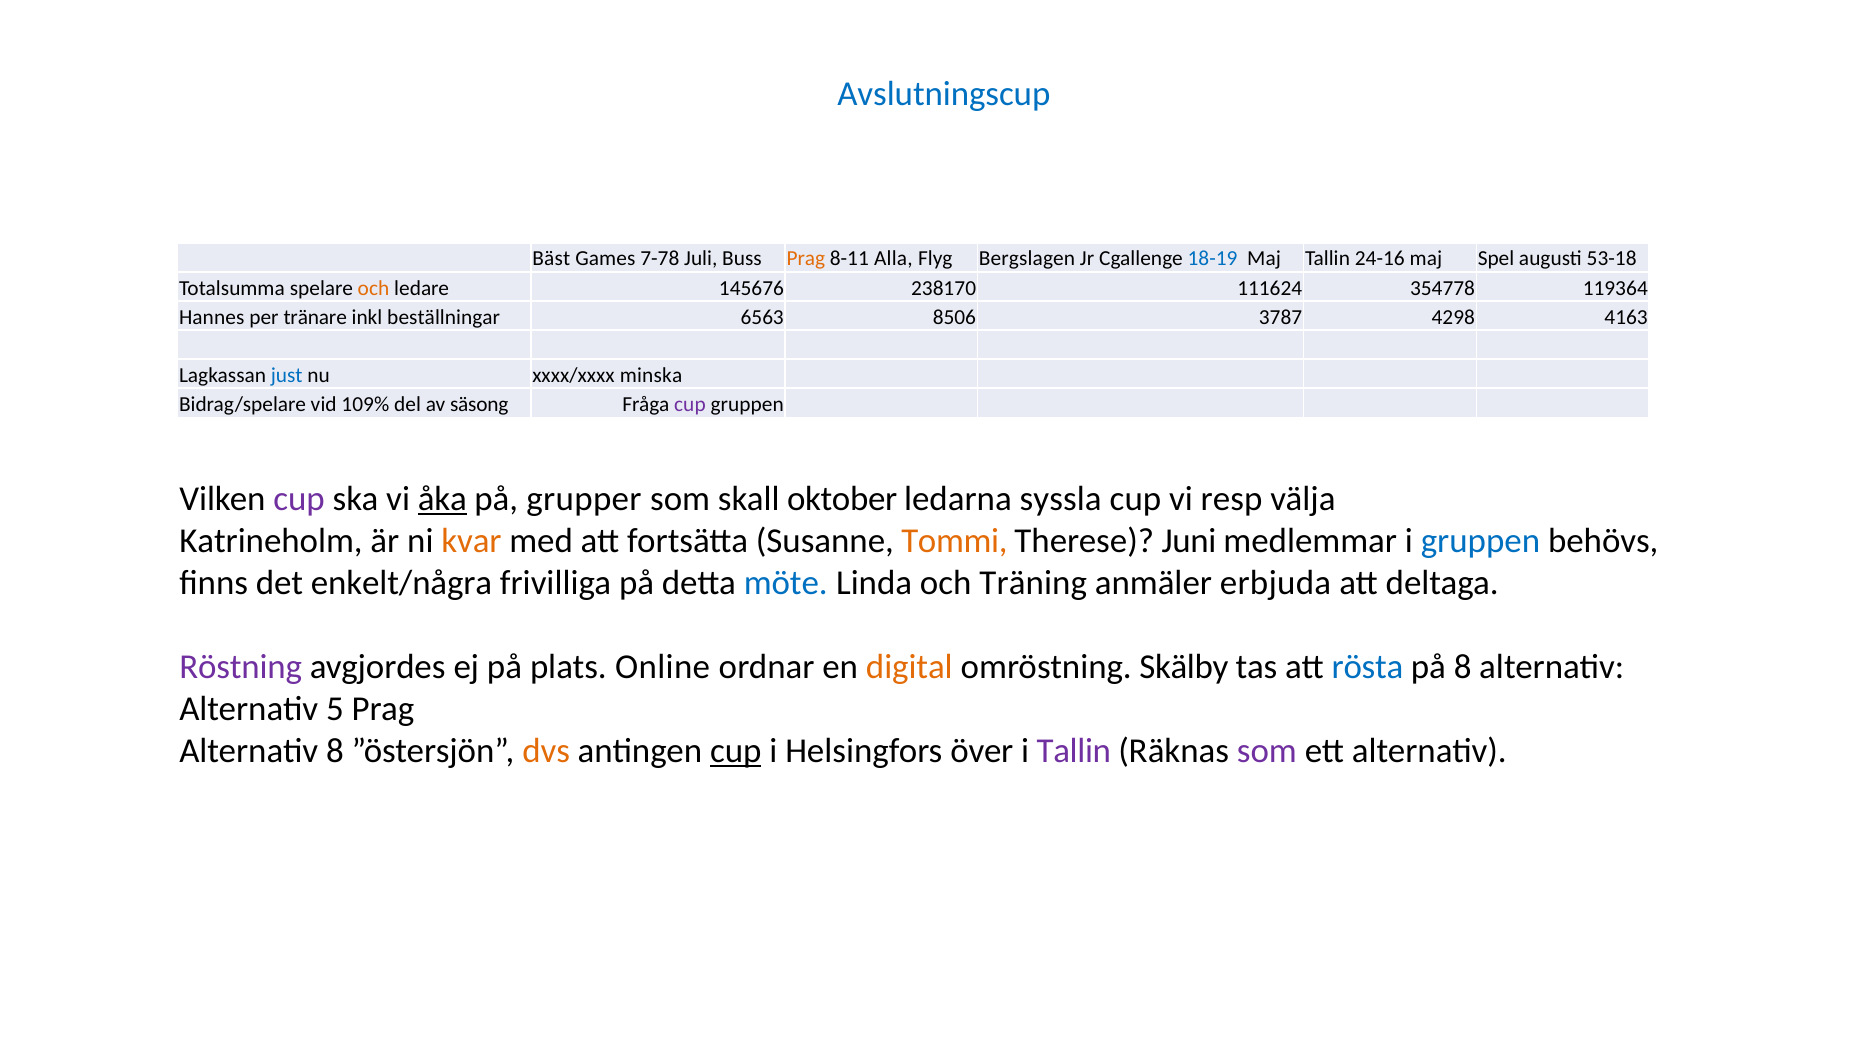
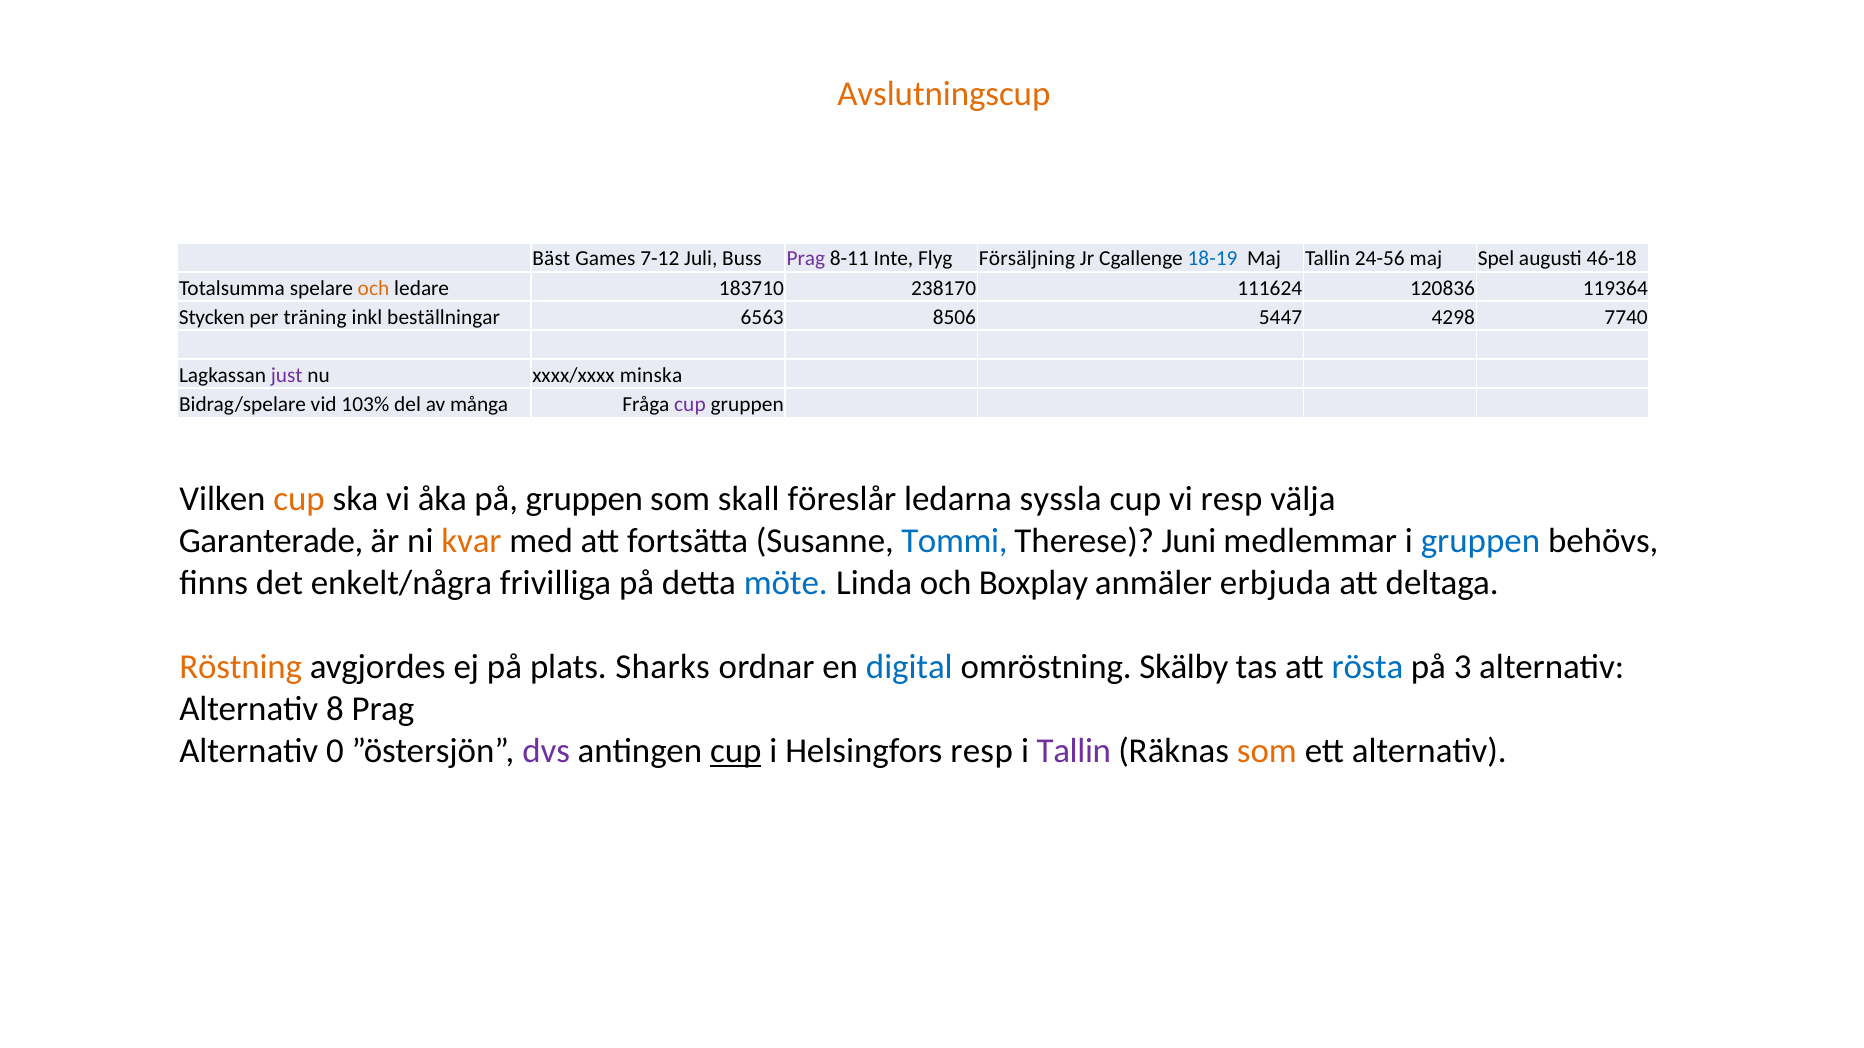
Avslutningscup colour: blue -> orange
7-78: 7-78 -> 7-12
Prag at (806, 259) colour: orange -> purple
Alla: Alla -> Inte
Bergslagen: Bergslagen -> Försäljning
24-16: 24-16 -> 24-56
53-18: 53-18 -> 46-18
145676: 145676 -> 183710
354778: 354778 -> 120836
Hannes: Hannes -> Stycken
tränare: tränare -> träning
3787: 3787 -> 5447
4163: 4163 -> 7740
just colour: blue -> purple
109%: 109% -> 103%
säsong: säsong -> många
cup at (299, 500) colour: purple -> orange
åka underline: present -> none
på grupper: grupper -> gruppen
oktober: oktober -> föreslår
Katrineholm: Katrineholm -> Garanterade
Tommi colour: orange -> blue
Träning: Träning -> Boxplay
Röstning colour: purple -> orange
Online: Online -> Sharks
digital colour: orange -> blue
på 8: 8 -> 3
5: 5 -> 8
Alternativ 8: 8 -> 0
dvs colour: orange -> purple
Helsingfors över: över -> resp
som at (1267, 751) colour: purple -> orange
